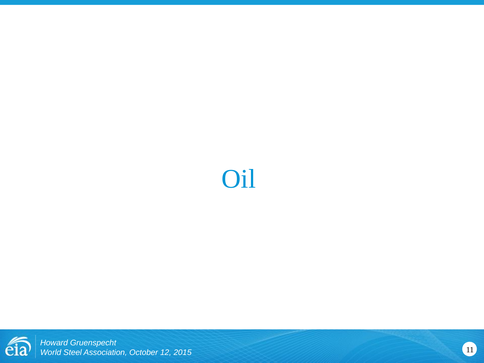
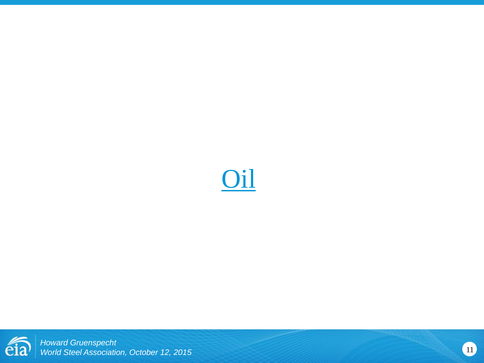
Oil underline: none -> present
